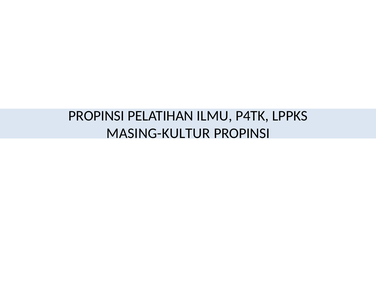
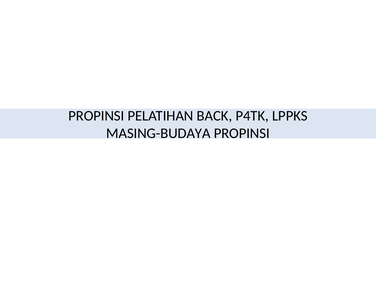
ILMU: ILMU -> BACK
MASING-KULTUR: MASING-KULTUR -> MASING-BUDAYA
